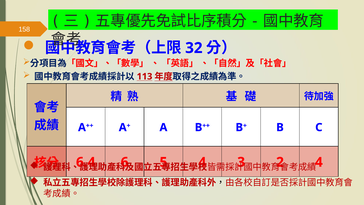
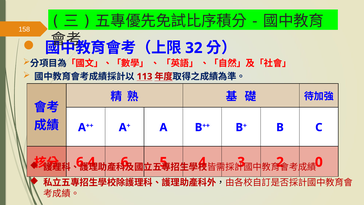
4 at (319, 162): 4 -> 0
